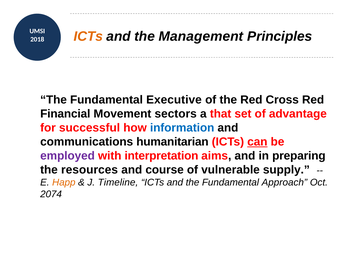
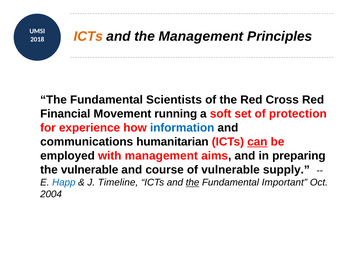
Executive: Executive -> Scientists
sectors: sectors -> running
that: that -> soft
advantage: advantage -> protection
successful: successful -> experience
employed colour: purple -> black
with interpretation: interpretation -> management
the resources: resources -> vulnerable
Happ colour: orange -> blue
the at (193, 183) underline: none -> present
Approach: Approach -> Important
2074: 2074 -> 2004
